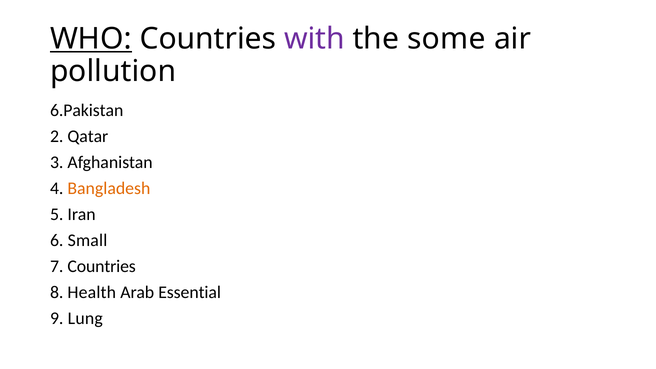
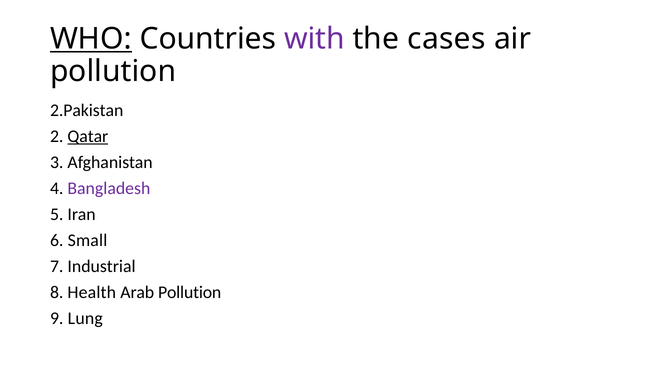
some: some -> cases
6.Pakistan: 6.Pakistan -> 2.Pakistan
Qatar underline: none -> present
Bangladesh colour: orange -> purple
7 Countries: Countries -> Industrial
Arab Essential: Essential -> Pollution
